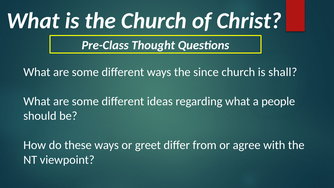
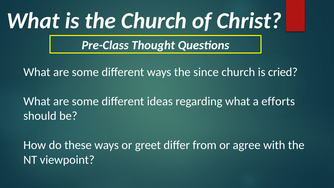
shall: shall -> cried
people: people -> efforts
